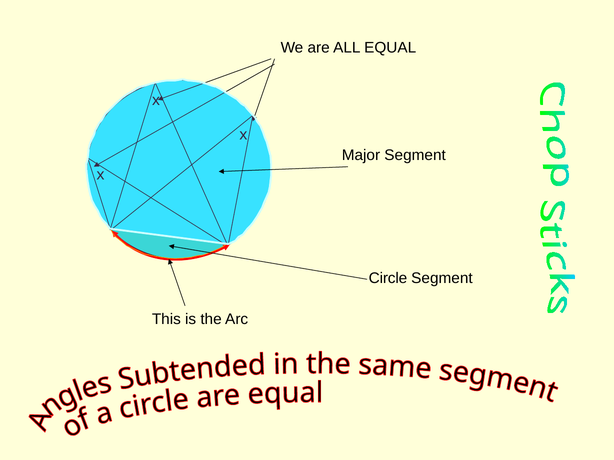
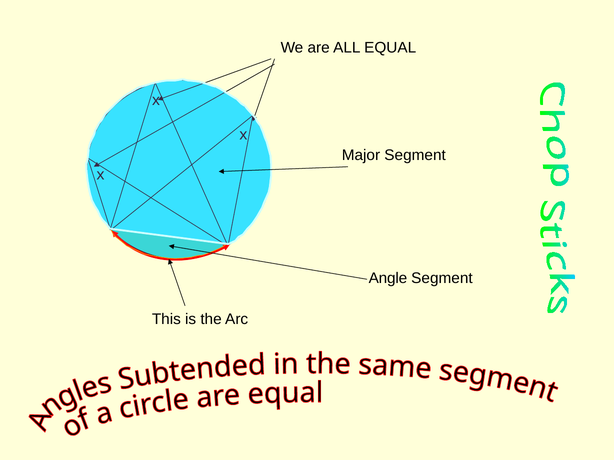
Circle: Circle -> Angle
